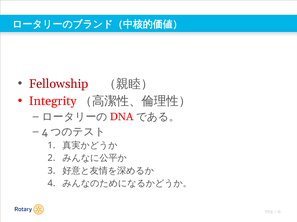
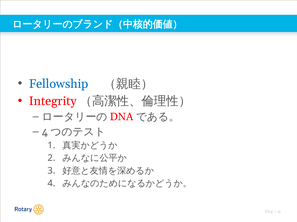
Fellowship colour: red -> blue
